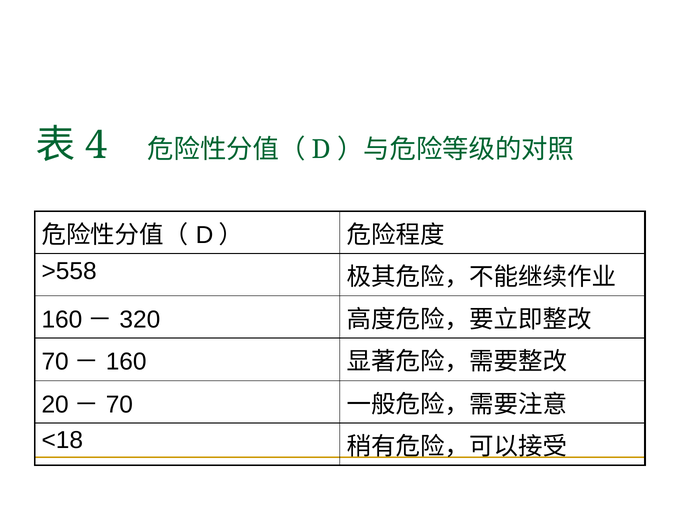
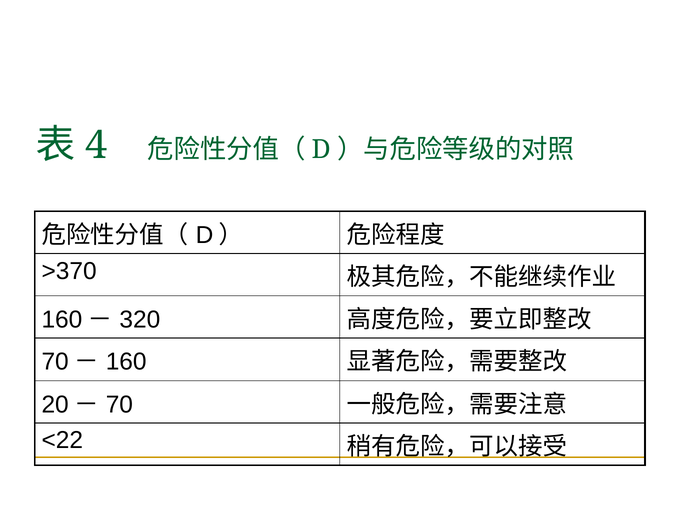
>558: >558 -> >370
<18: <18 -> <22
